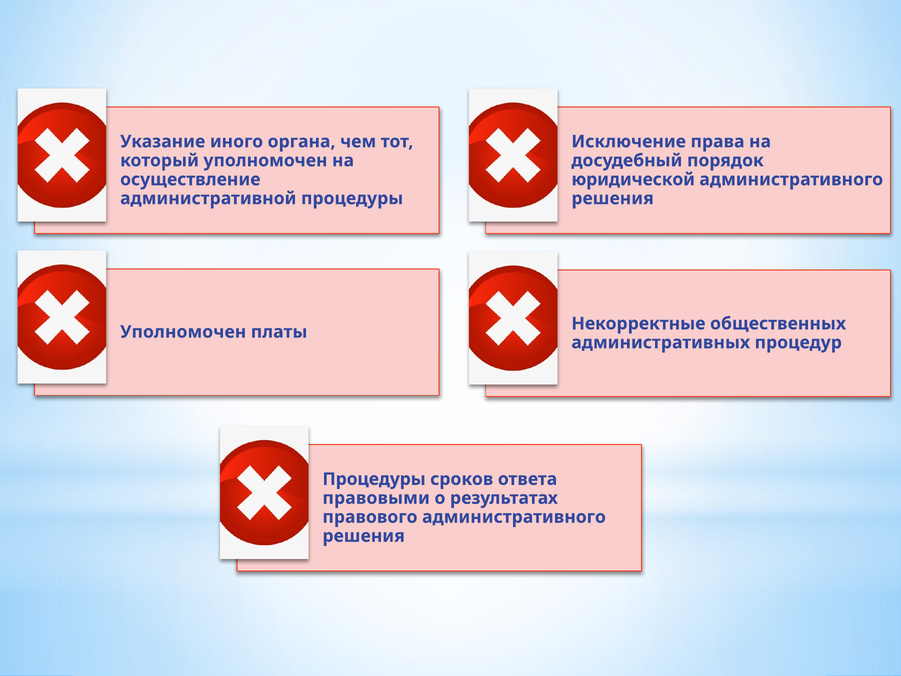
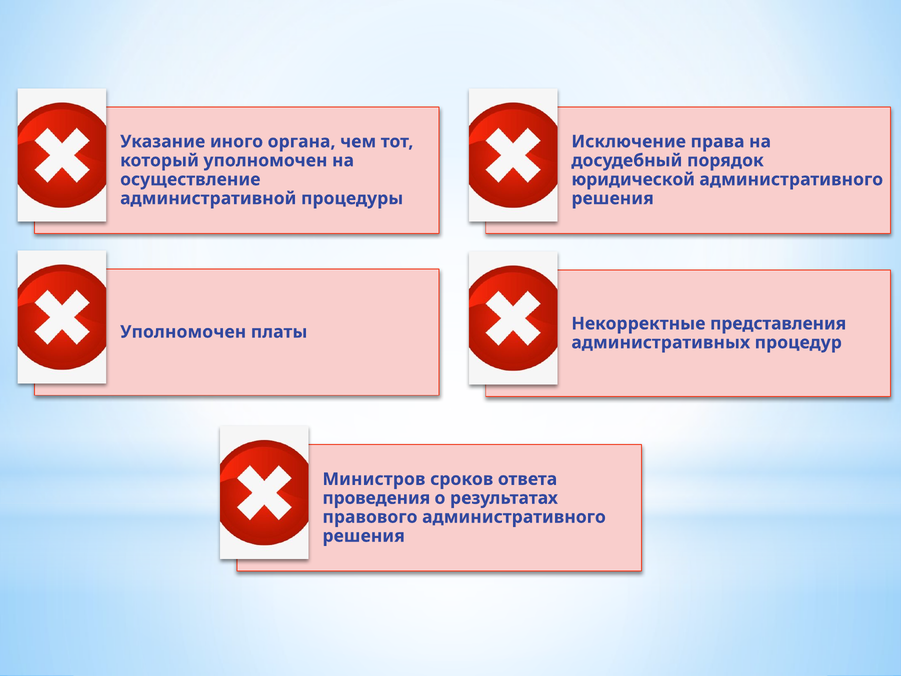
общественных: общественных -> представления
Процедуры at (374, 479): Процедуры -> Министров
правовыми: правовыми -> проведения
